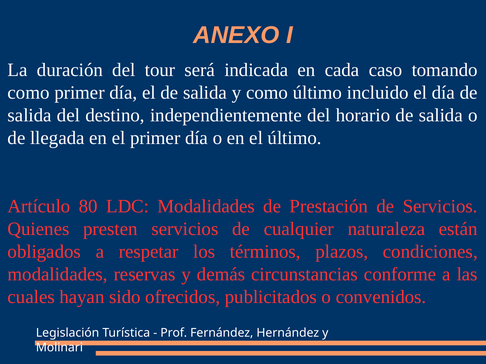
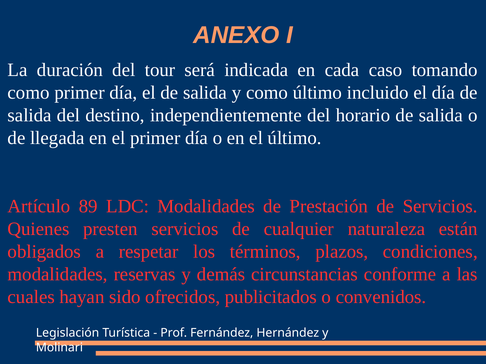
80: 80 -> 89
